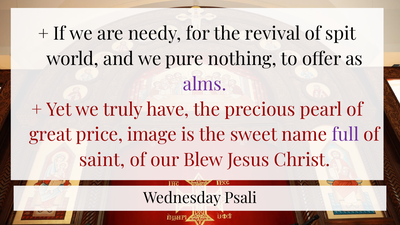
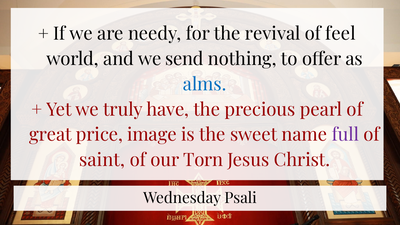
spit: spit -> feel
pure: pure -> send
alms colour: purple -> blue
Blew: Blew -> Torn
